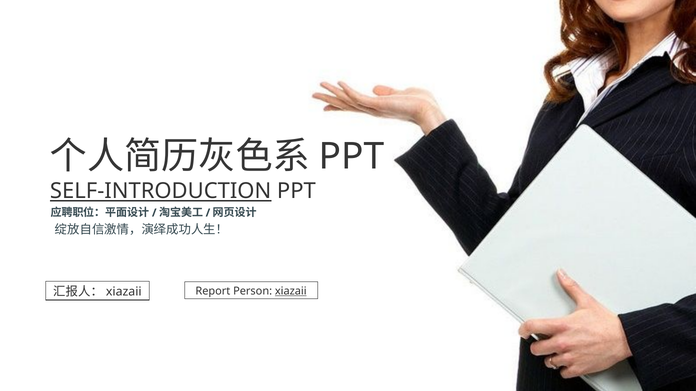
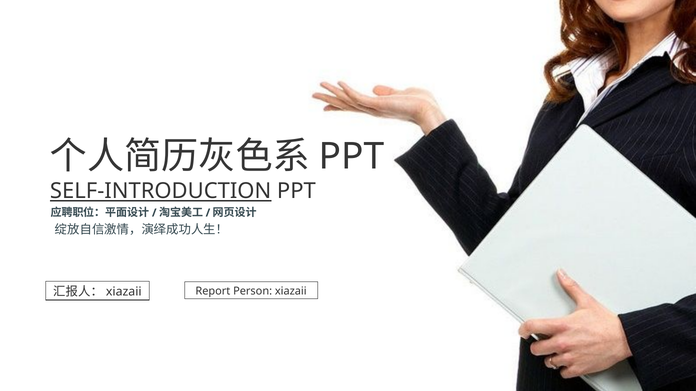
xiazaii underline: present -> none
